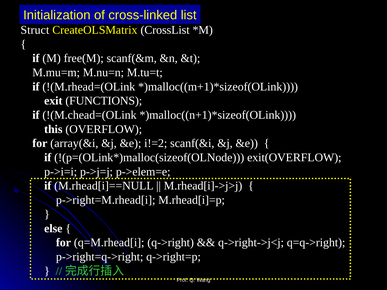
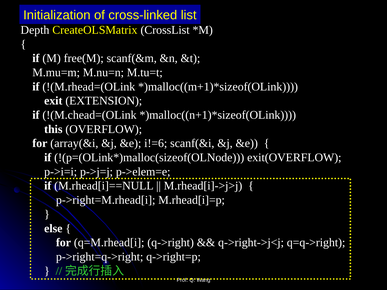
Struct: Struct -> Depth
FUNCTIONS: FUNCTIONS -> EXTENSION
i!=2: i!=2 -> i!=6
